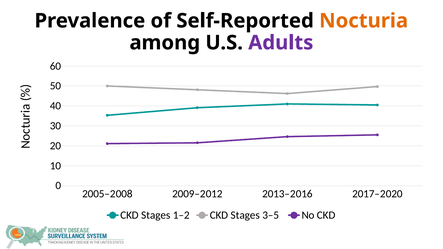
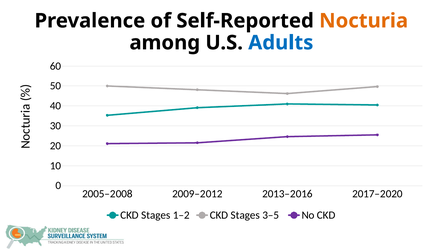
Adults colour: purple -> blue
